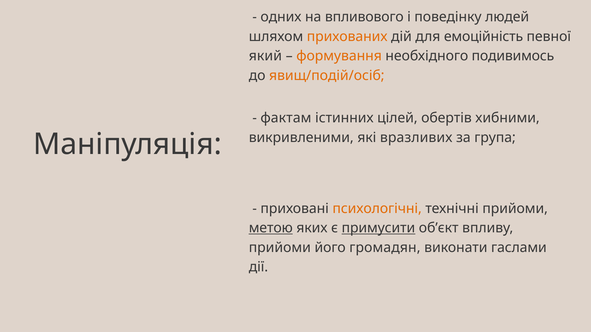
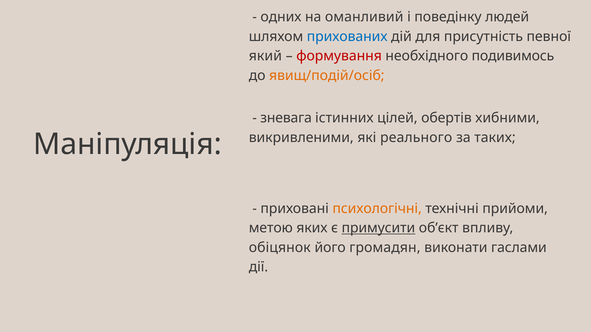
впливового: впливового -> оманливий
прихованих colour: orange -> blue
емоційність: емоційність -> присутність
формування colour: orange -> red
фактам: фактам -> зневага
вразливих: вразливих -> реального
група: група -> таких
метою underline: present -> none
прийоми at (280, 248): прийоми -> обіцянок
